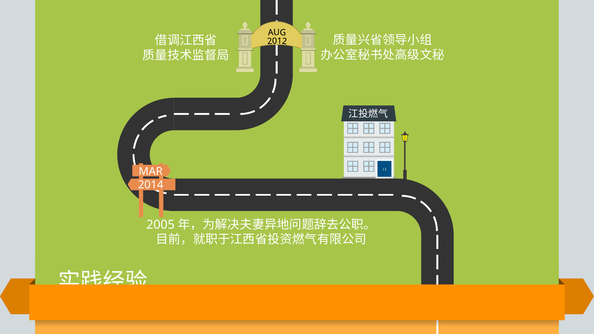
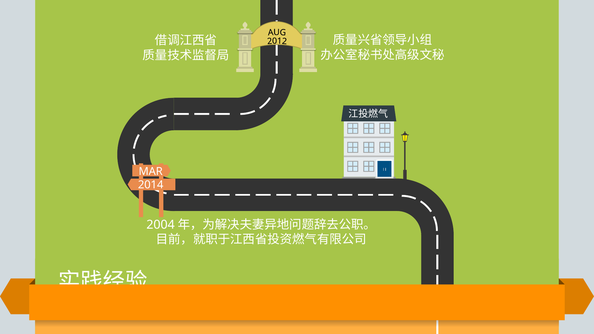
2005: 2005 -> 2004
